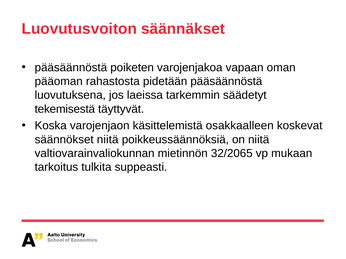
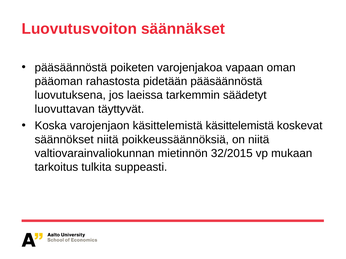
tekemisestä: tekemisestä -> luovuttavan
käsittelemistä osakkaalleen: osakkaalleen -> käsittelemistä
32/2065: 32/2065 -> 32/2015
